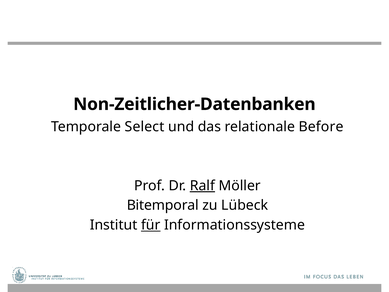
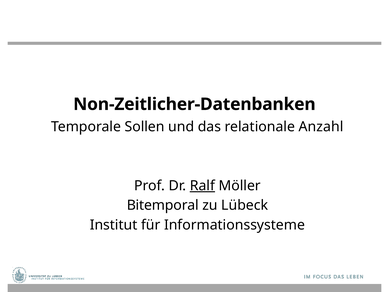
Select: Select -> Sollen
Before: Before -> Anzahl
für underline: present -> none
